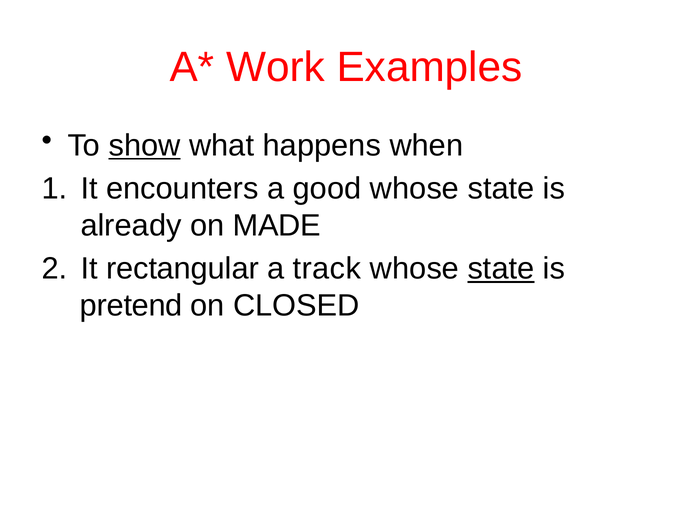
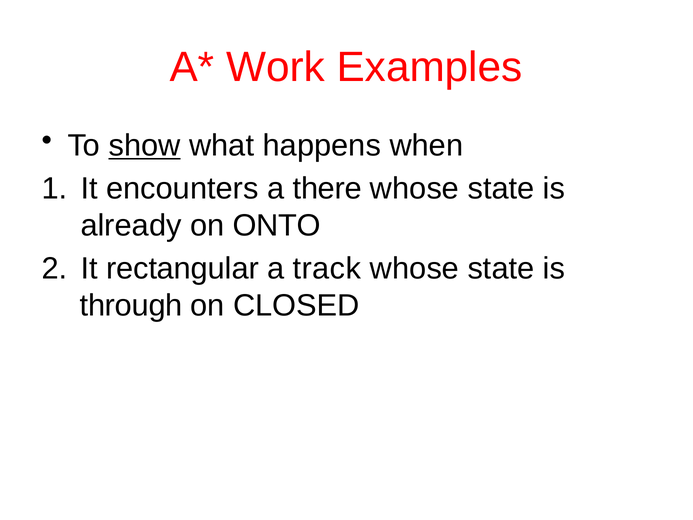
good: good -> there
MADE: MADE -> ONTO
state at (501, 269) underline: present -> none
pretend: pretend -> through
